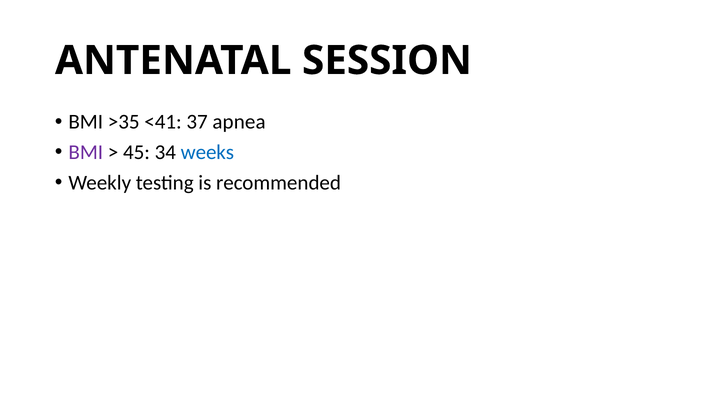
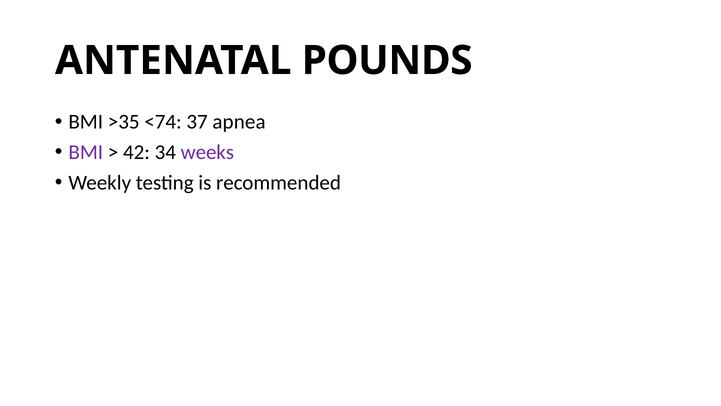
SESSION: SESSION -> POUNDS
<41: <41 -> <74
45: 45 -> 42
weeks colour: blue -> purple
